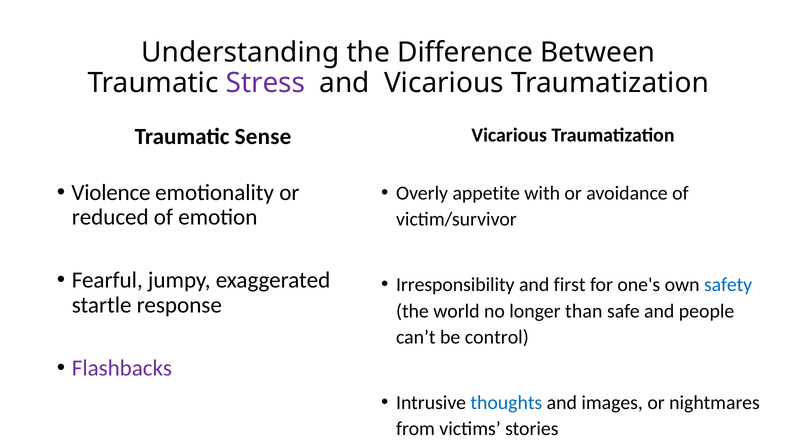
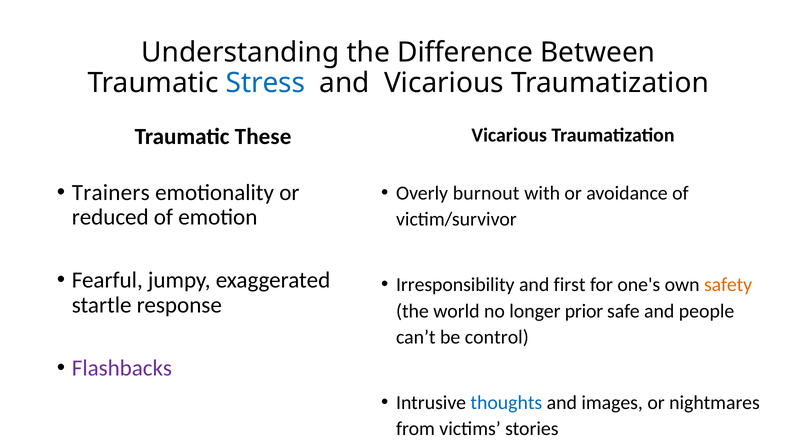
Stress colour: purple -> blue
Sense: Sense -> These
Violence: Violence -> Trainers
appetite: appetite -> burnout
safety colour: blue -> orange
than: than -> prior
